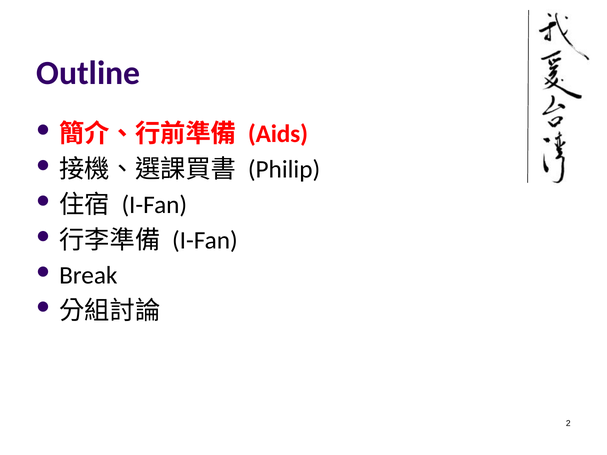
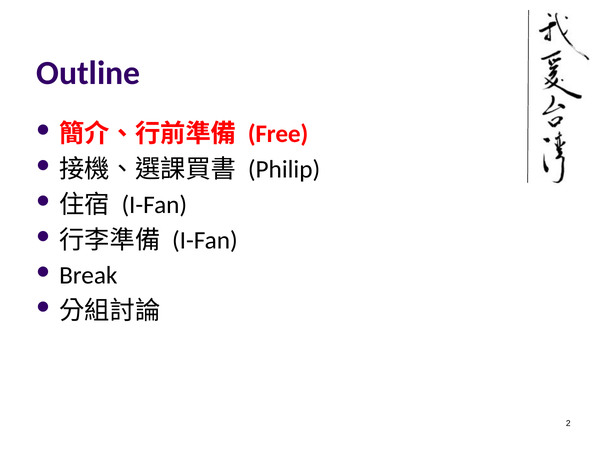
Aids: Aids -> Free
